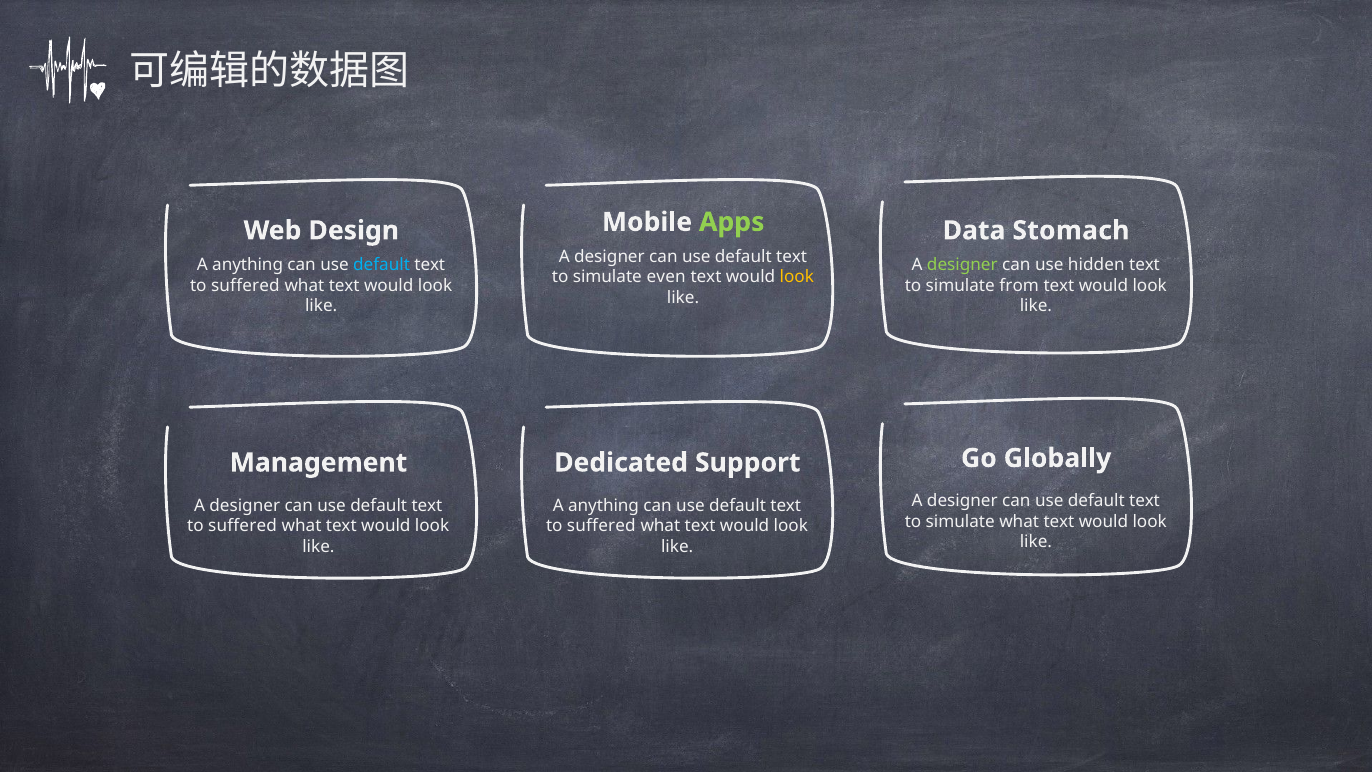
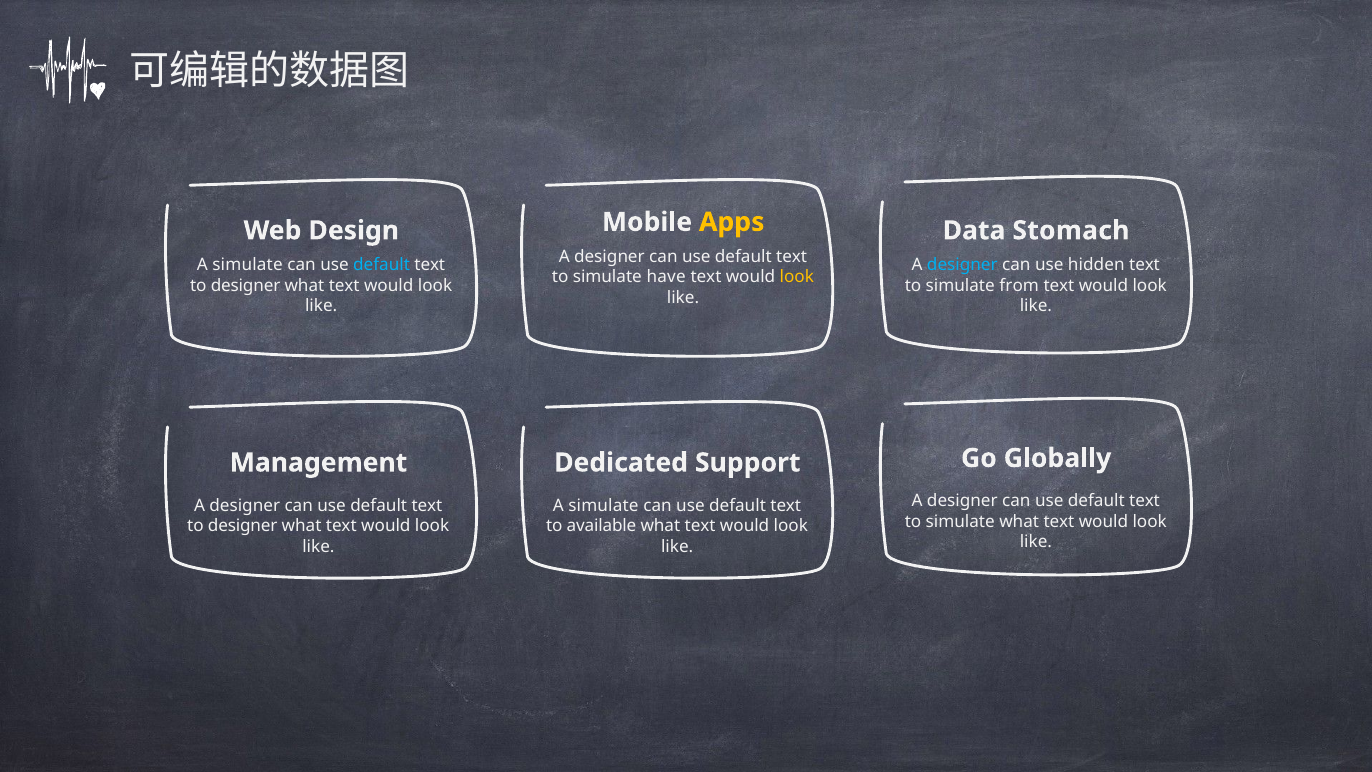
Apps colour: light green -> yellow
anything at (248, 265): anything -> simulate
designer at (962, 265) colour: light green -> light blue
even: even -> have
suffered at (245, 286): suffered -> designer
anything at (604, 505): anything -> simulate
suffered at (243, 526): suffered -> designer
suffered at (601, 526): suffered -> available
